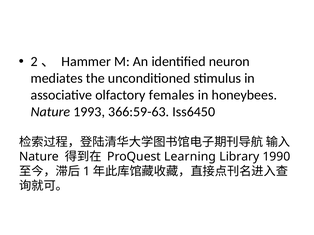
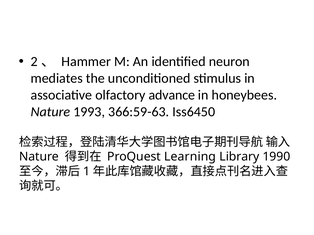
females: females -> advance
